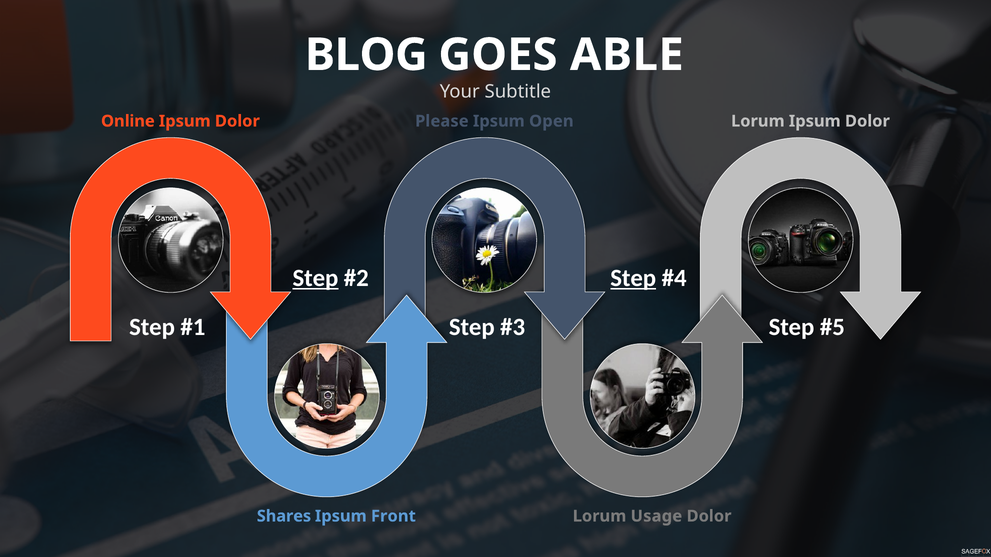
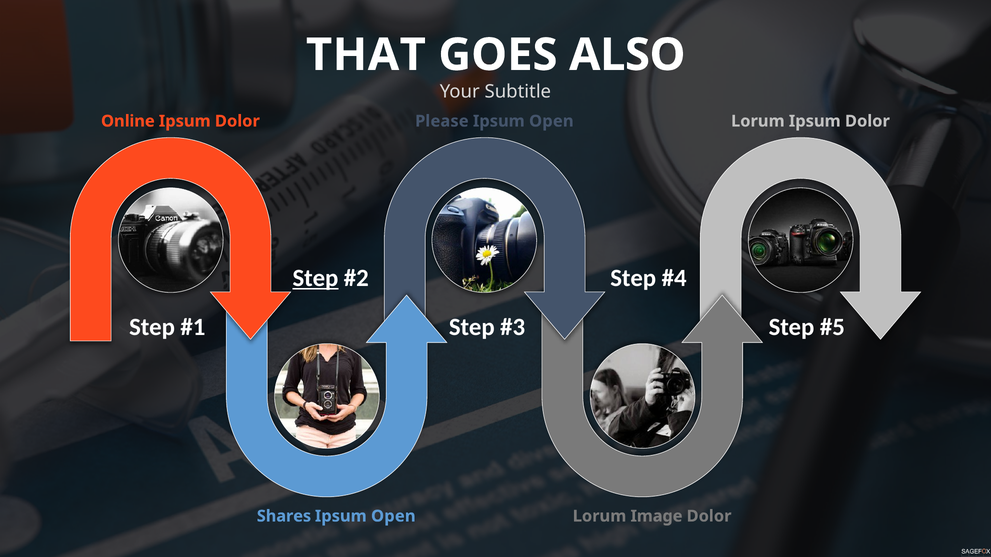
BLOG: BLOG -> THAT
ABLE: ABLE -> ALSO
Step at (633, 278) underline: present -> none
Front at (393, 517): Front -> Open
Usage: Usage -> Image
